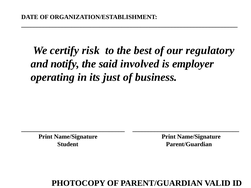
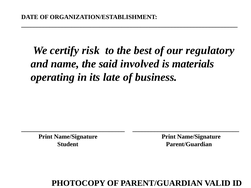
notify: notify -> name
employer: employer -> materials
just: just -> late
